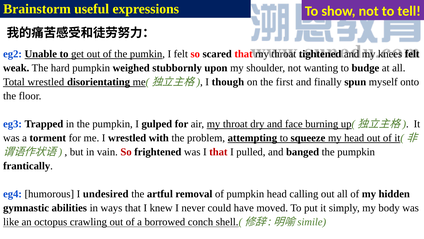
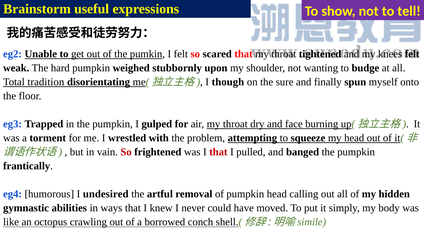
Total wrestled: wrestled -> tradition
first: first -> sure
